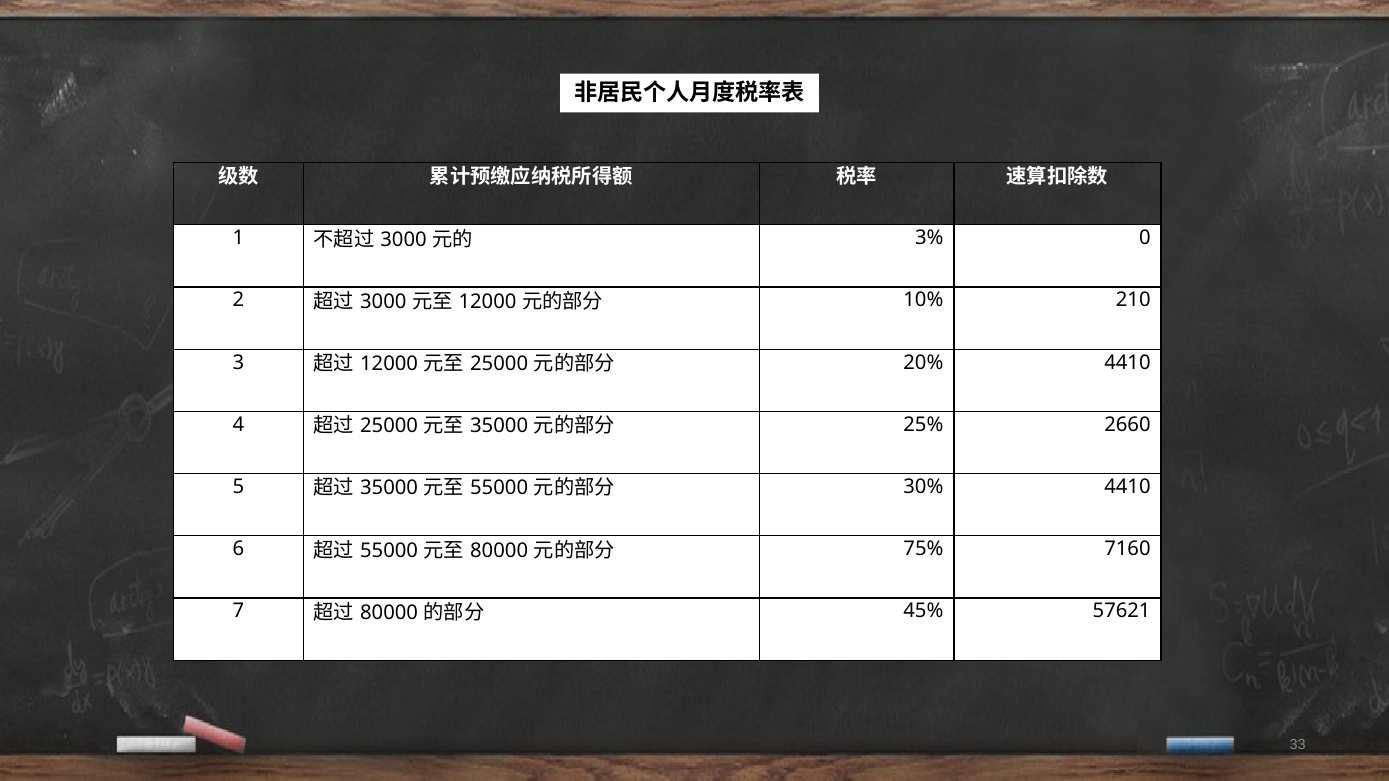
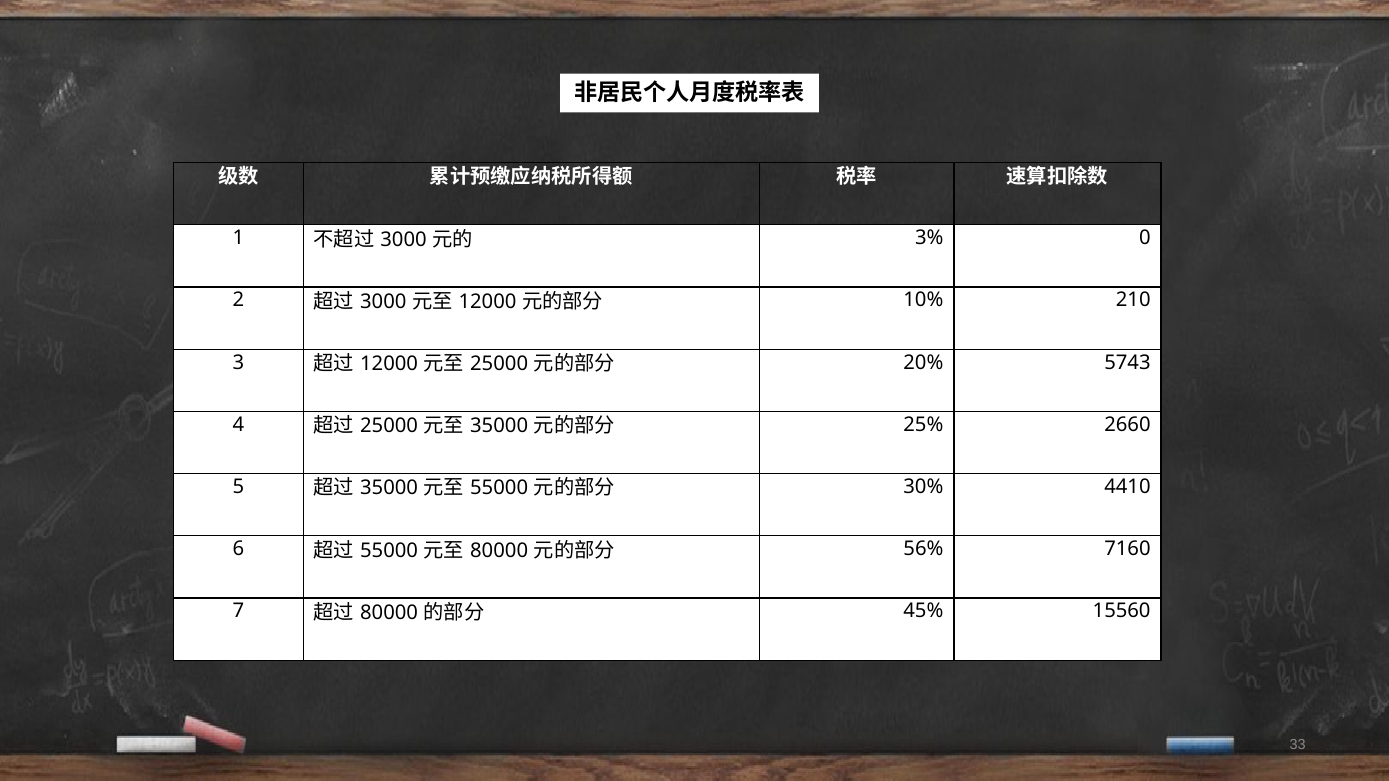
20% 4410: 4410 -> 5743
75%: 75% -> 56%
57621: 57621 -> 15560
